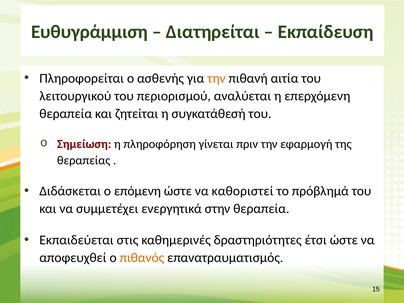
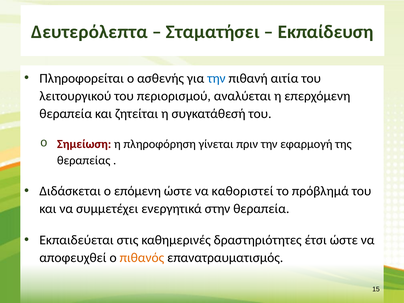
Ευθυγράμμιση: Ευθυγράμμιση -> Δευτερόλεπτα
Διατηρείται: Διατηρείται -> Σταματήσει
την at (216, 78) colour: orange -> blue
